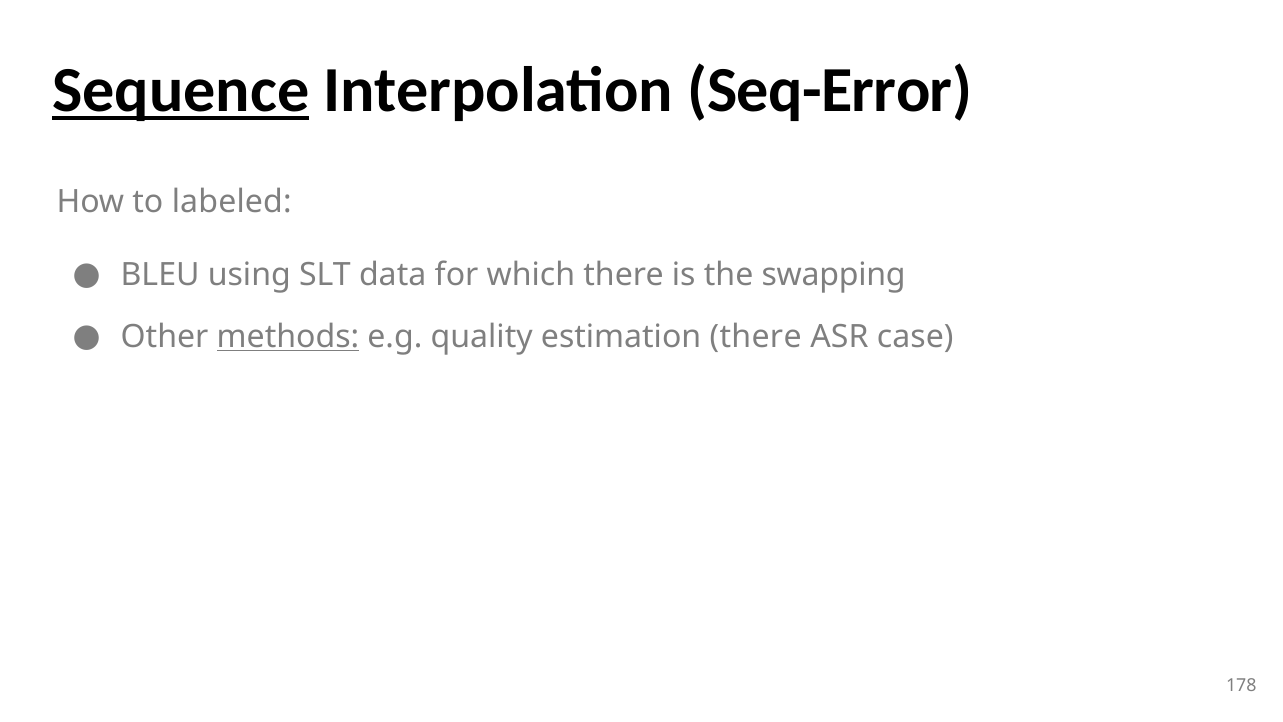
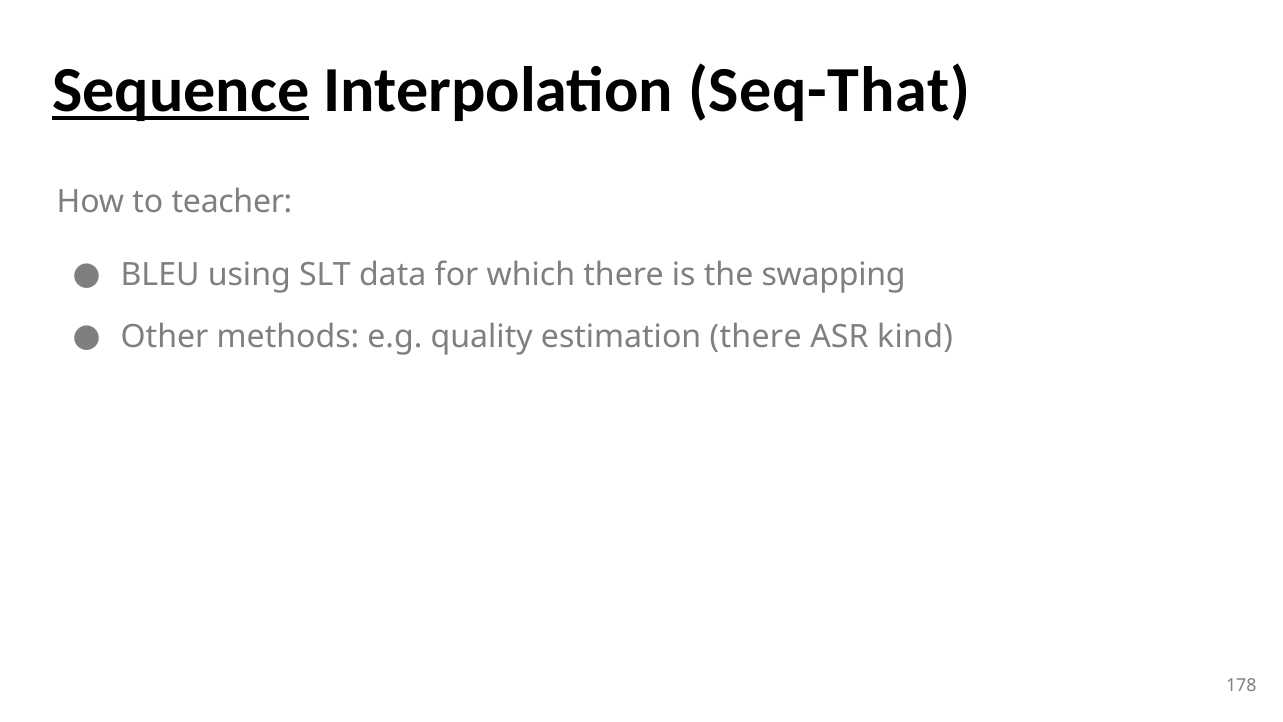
Seq-Error: Seq-Error -> Seq-That
to labeled: labeled -> teacher
methods underline: present -> none
case: case -> kind
